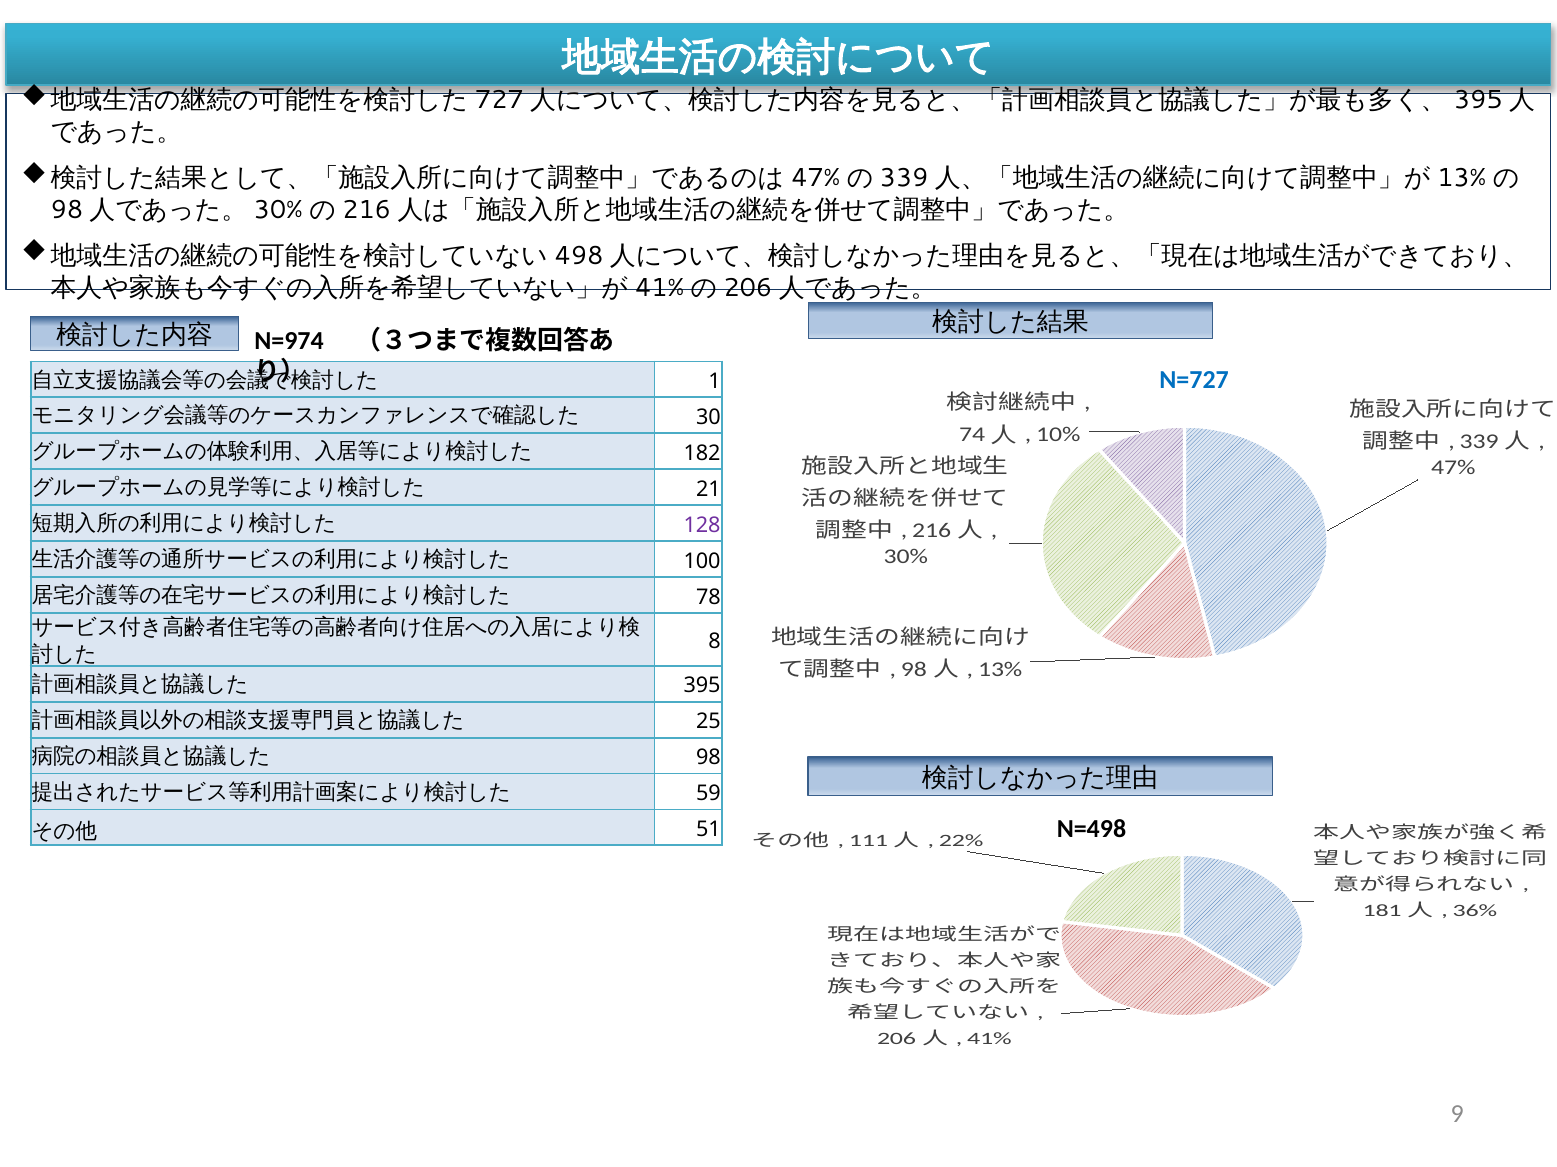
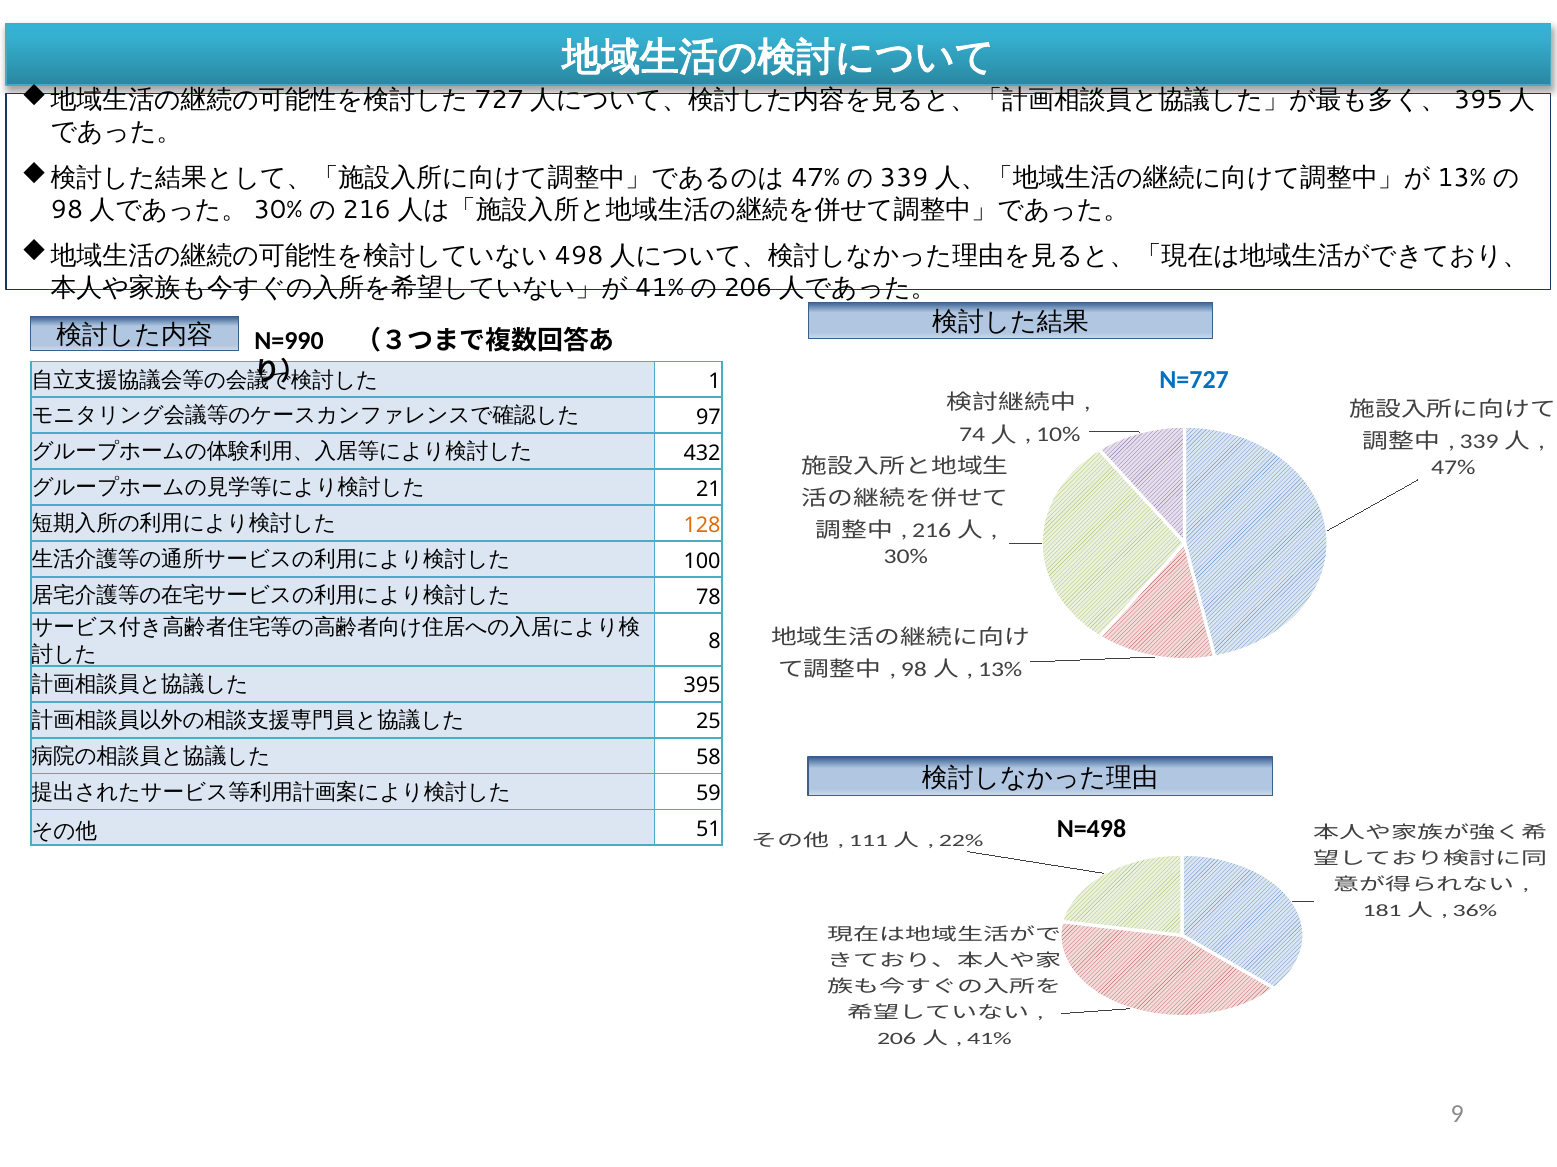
N=974: N=974 -> N=990
30: 30 -> 97
182: 182 -> 432
128 colour: purple -> orange
98 at (708, 758): 98 -> 58
